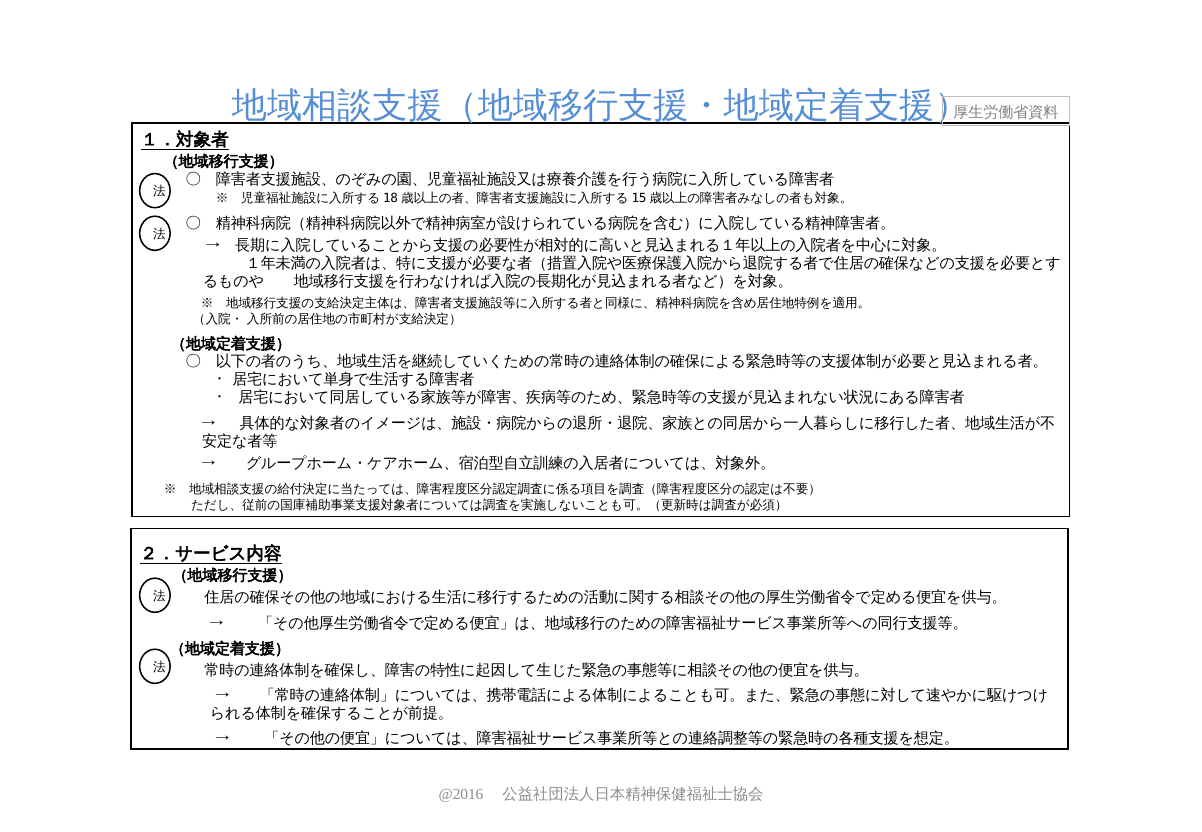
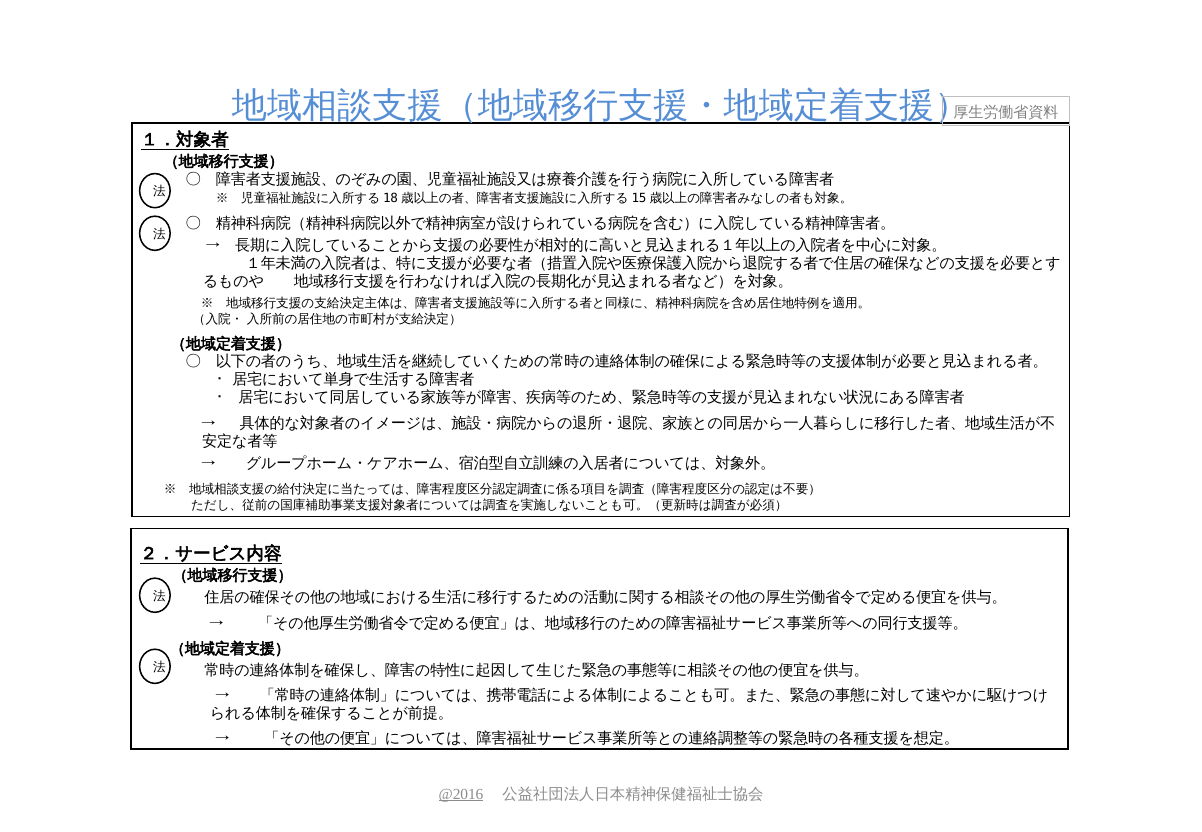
@2016 underline: none -> present
